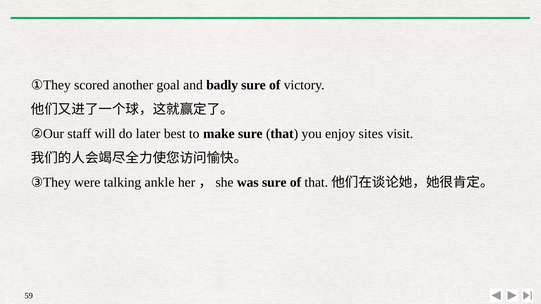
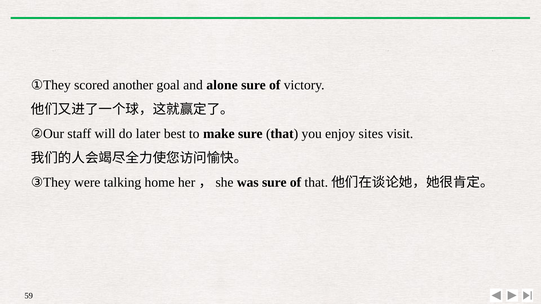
badly: badly -> alone
ankle: ankle -> home
